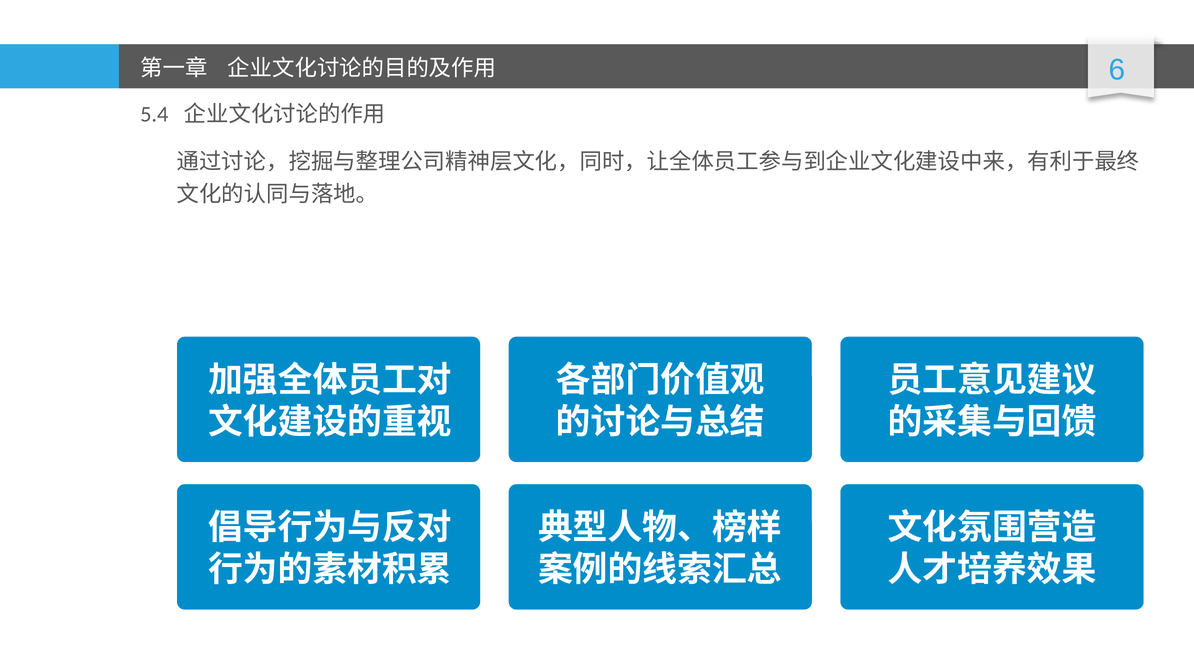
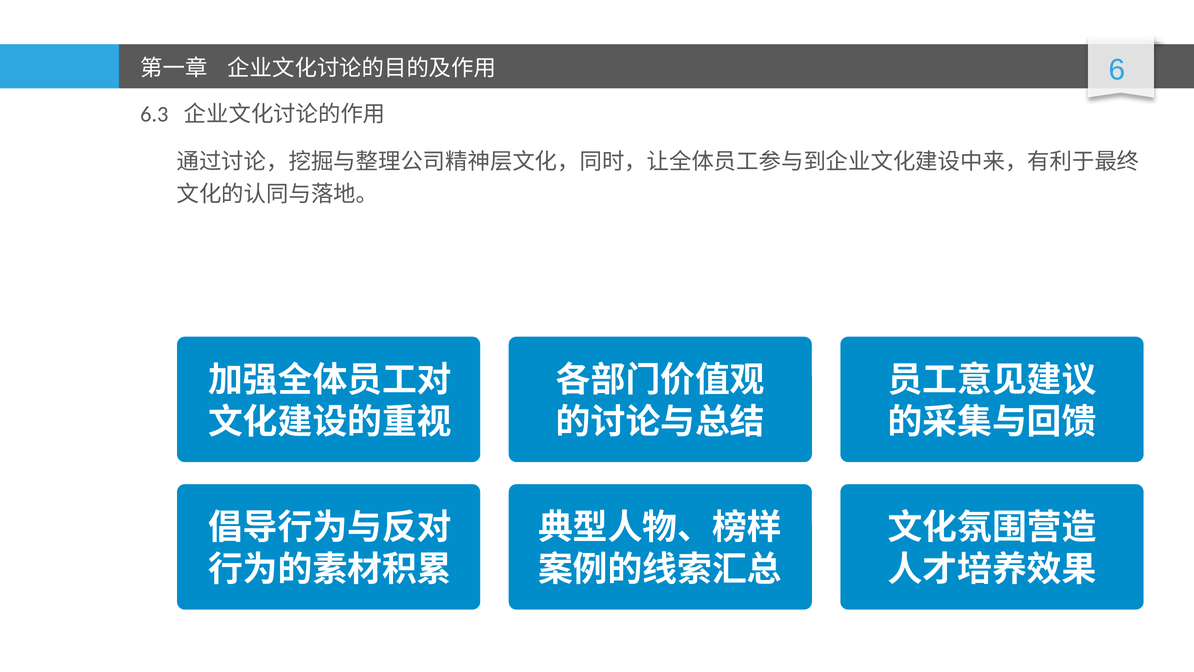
5.4: 5.4 -> 6.3
